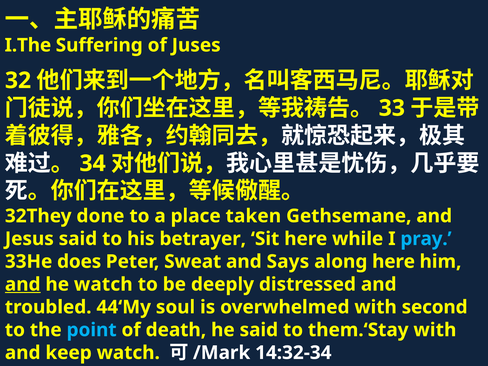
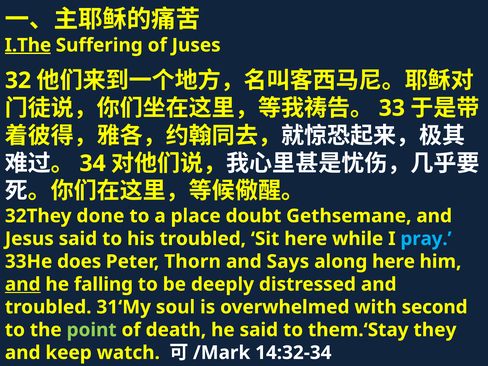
I.The underline: none -> present
taken: taken -> doubt
his betrayer: betrayer -> troubled
Sweat: Sweat -> Thorn
he watch: watch -> falling
44‘My: 44‘My -> 31‘My
point colour: light blue -> light green
them.‘Stay with: with -> they
